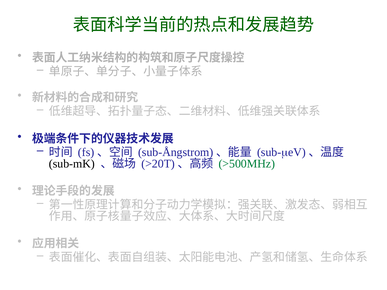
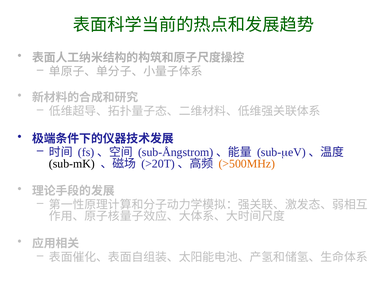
>500MHz colour: green -> orange
